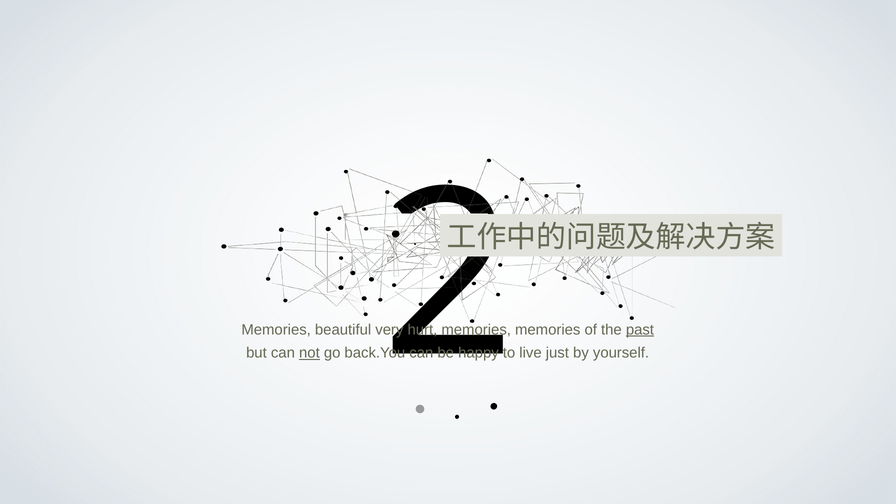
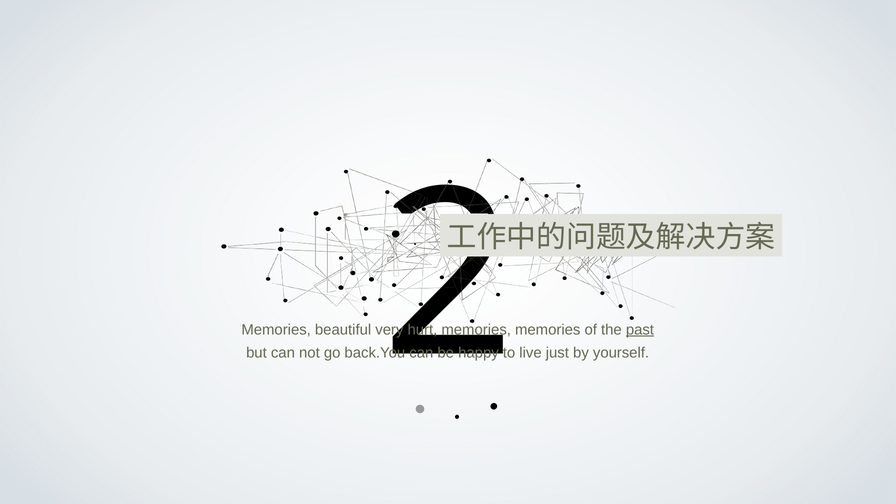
not underline: present -> none
